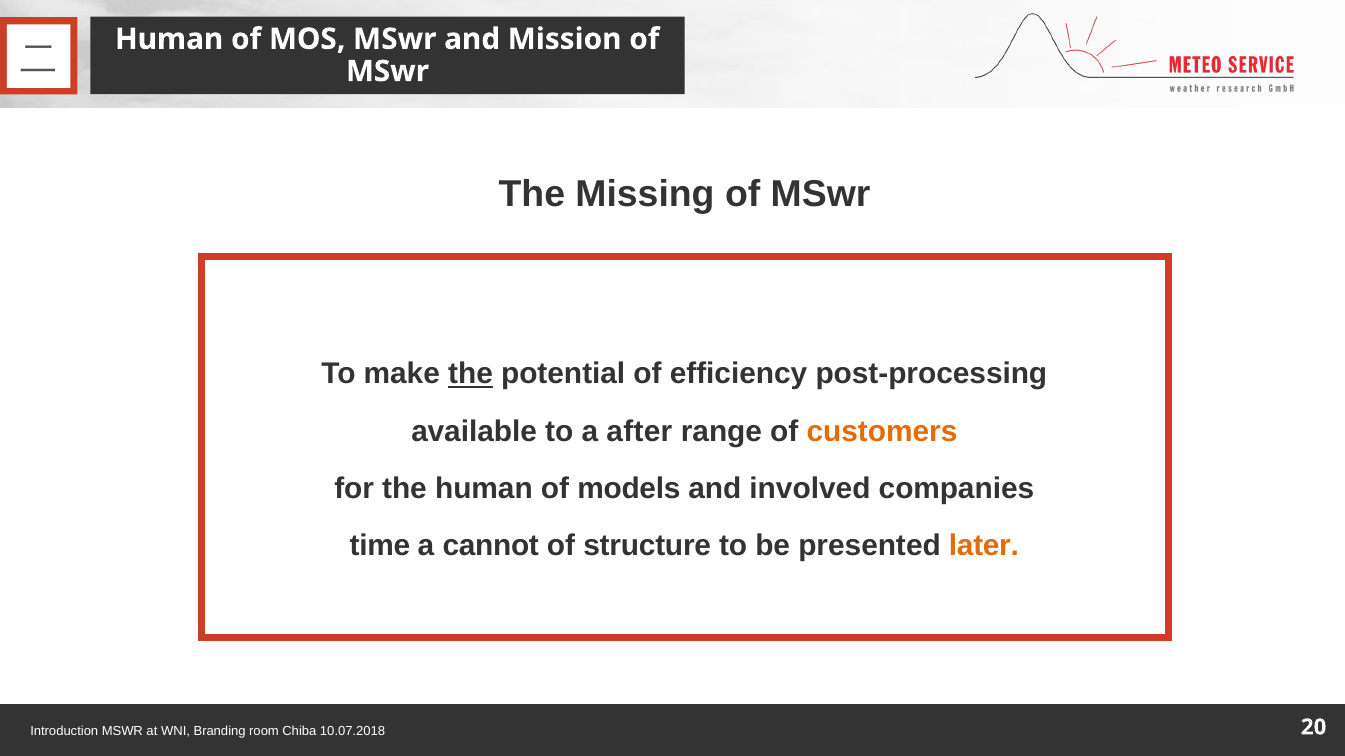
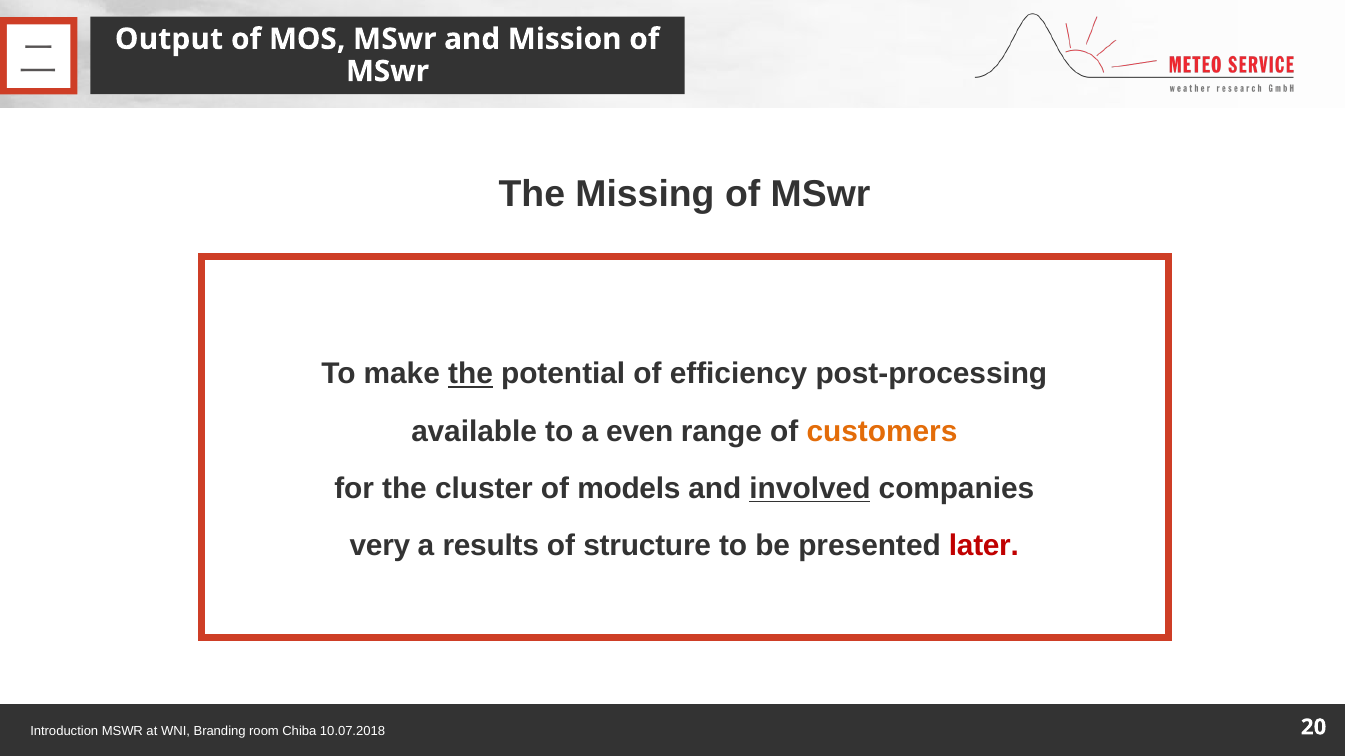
Human at (169, 39): Human -> Output
after: after -> even
the human: human -> cluster
involved underline: none -> present
time: time -> very
cannot: cannot -> results
later colour: orange -> red
